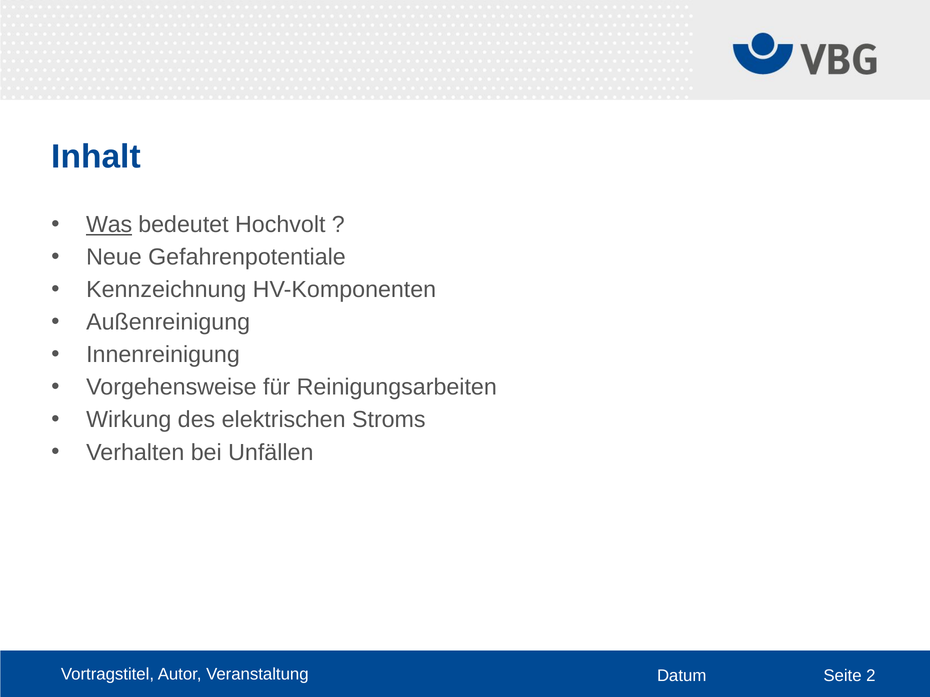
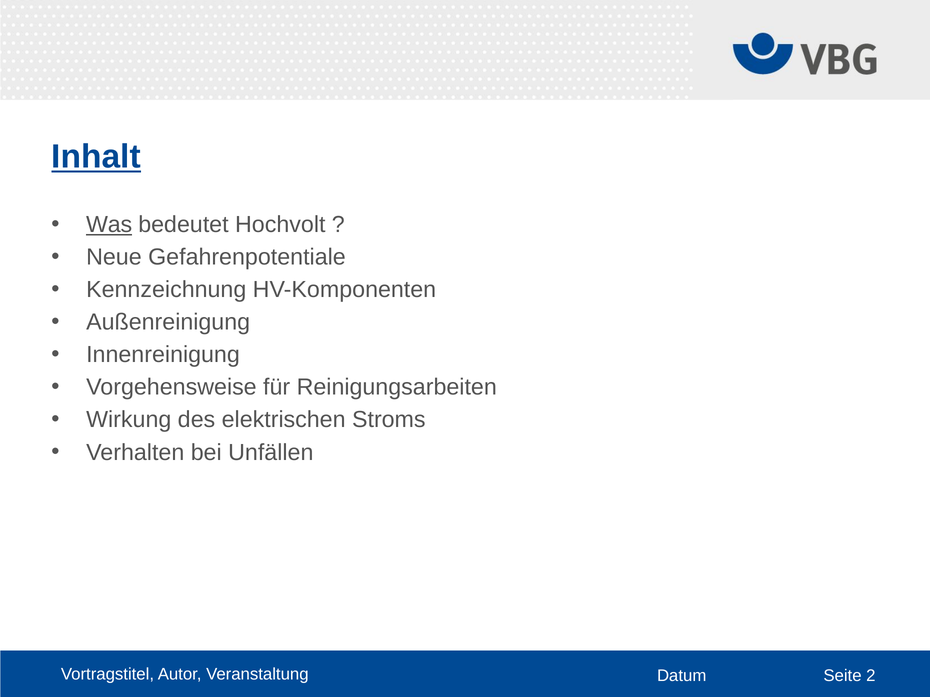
Inhalt underline: none -> present
